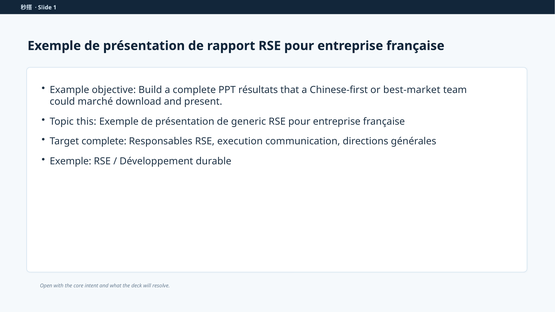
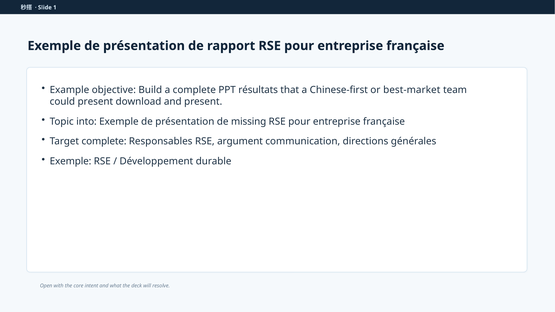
could marché: marché -> present
this: this -> into
generic: generic -> missing
execution: execution -> argument
